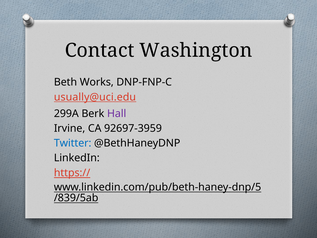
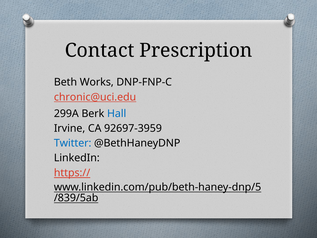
Washington: Washington -> Prescription
usually@uci.edu: usually@uci.edu -> chronic@uci.edu
Hall colour: purple -> blue
